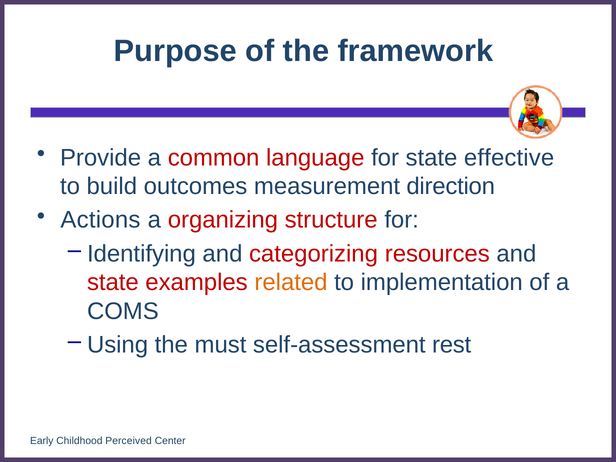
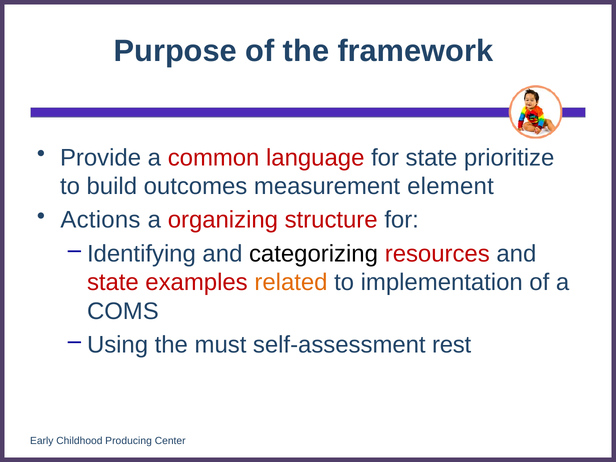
effective: effective -> prioritize
direction: direction -> element
categorizing colour: red -> black
Perceived: Perceived -> Producing
